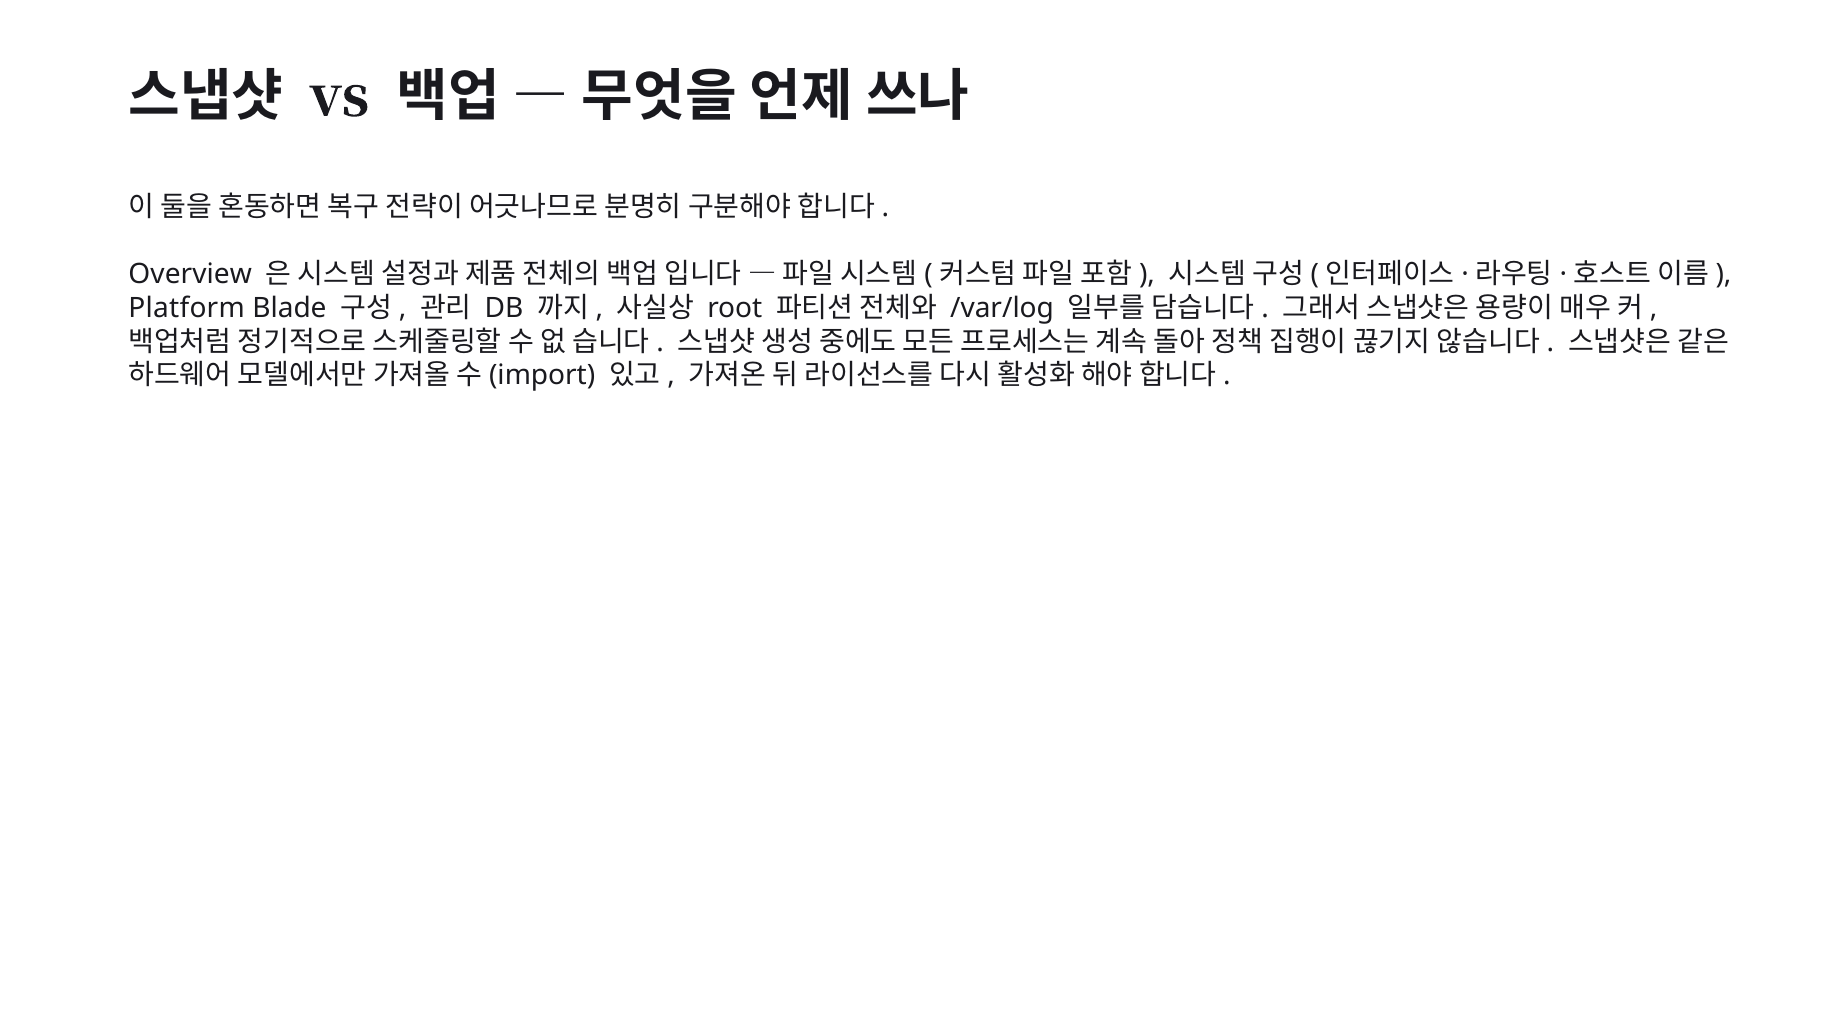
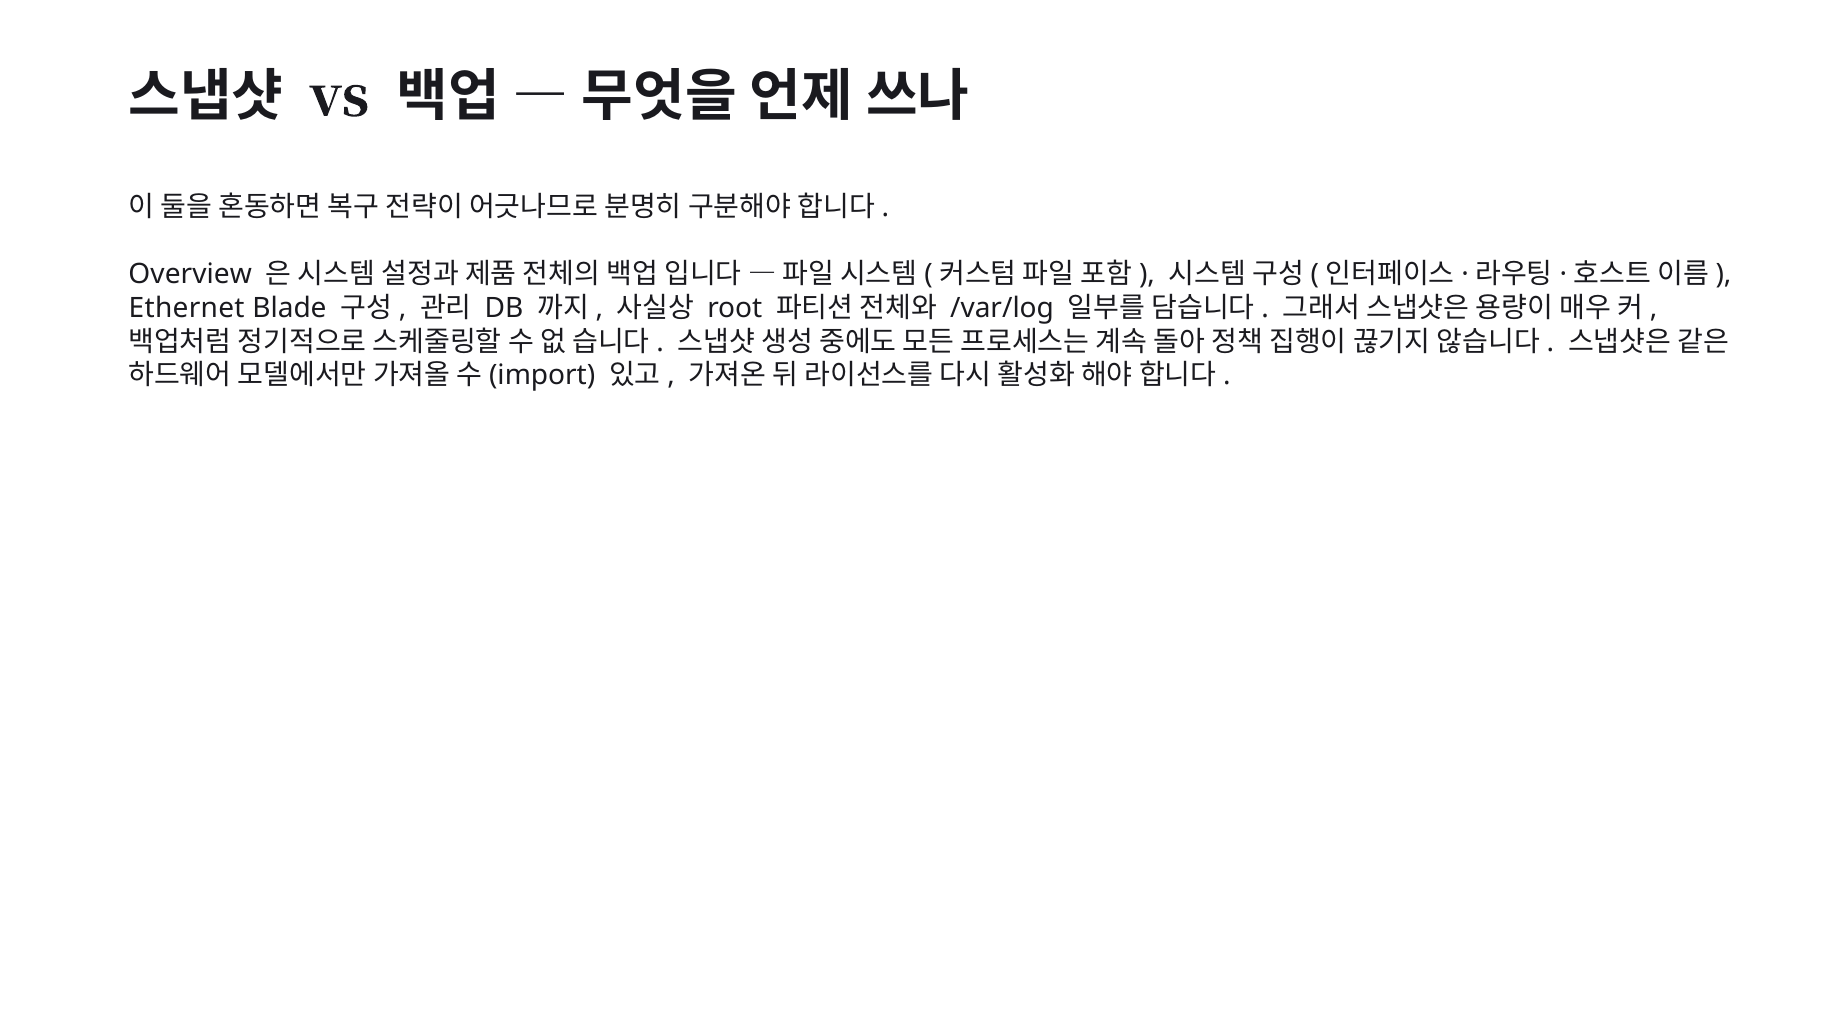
Platform: Platform -> Ethernet
